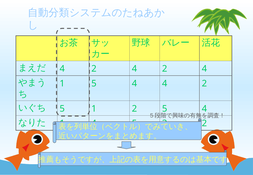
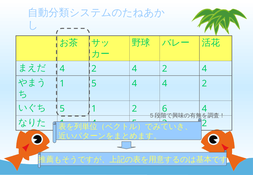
2 5: 5 -> 6
